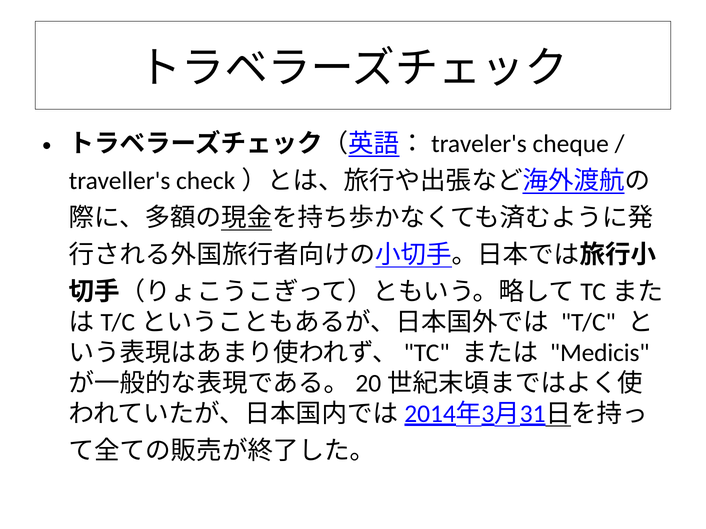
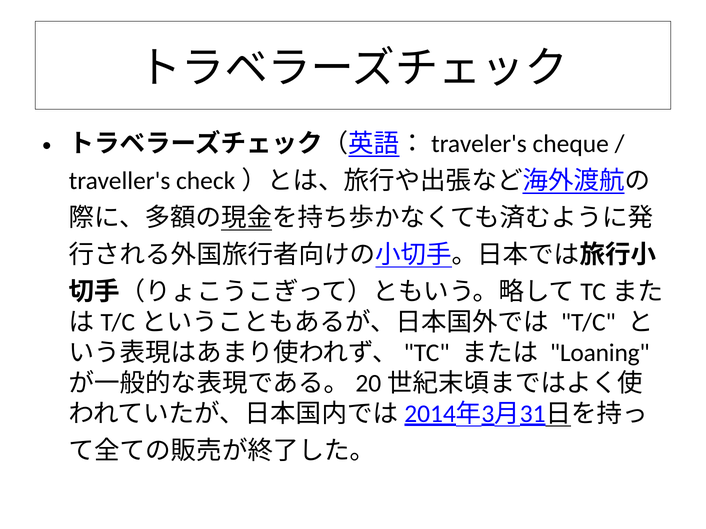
Medicis: Medicis -> Loaning
